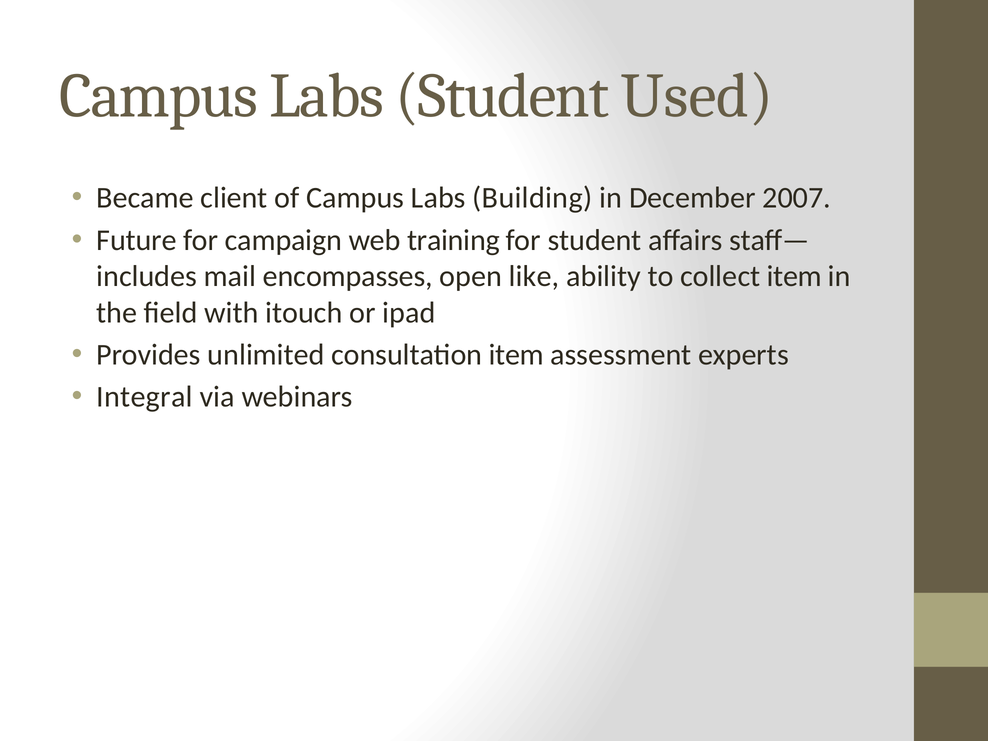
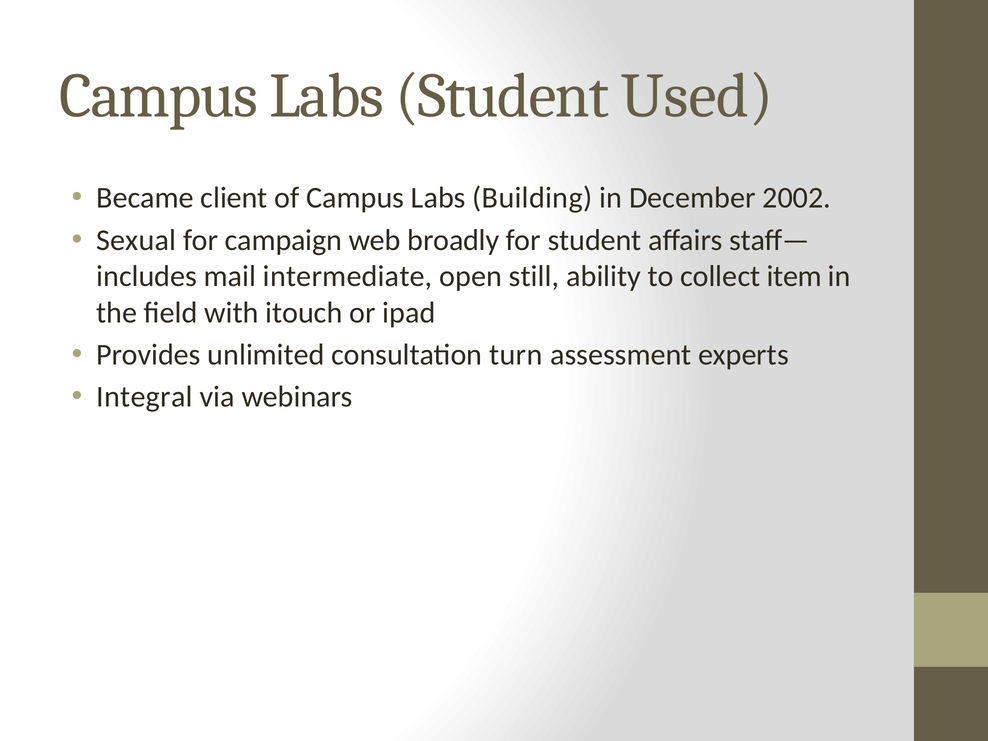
2007: 2007 -> 2002
Future: Future -> Sexual
training: training -> broadly
encompasses: encompasses -> intermediate
like: like -> still
consultation item: item -> turn
